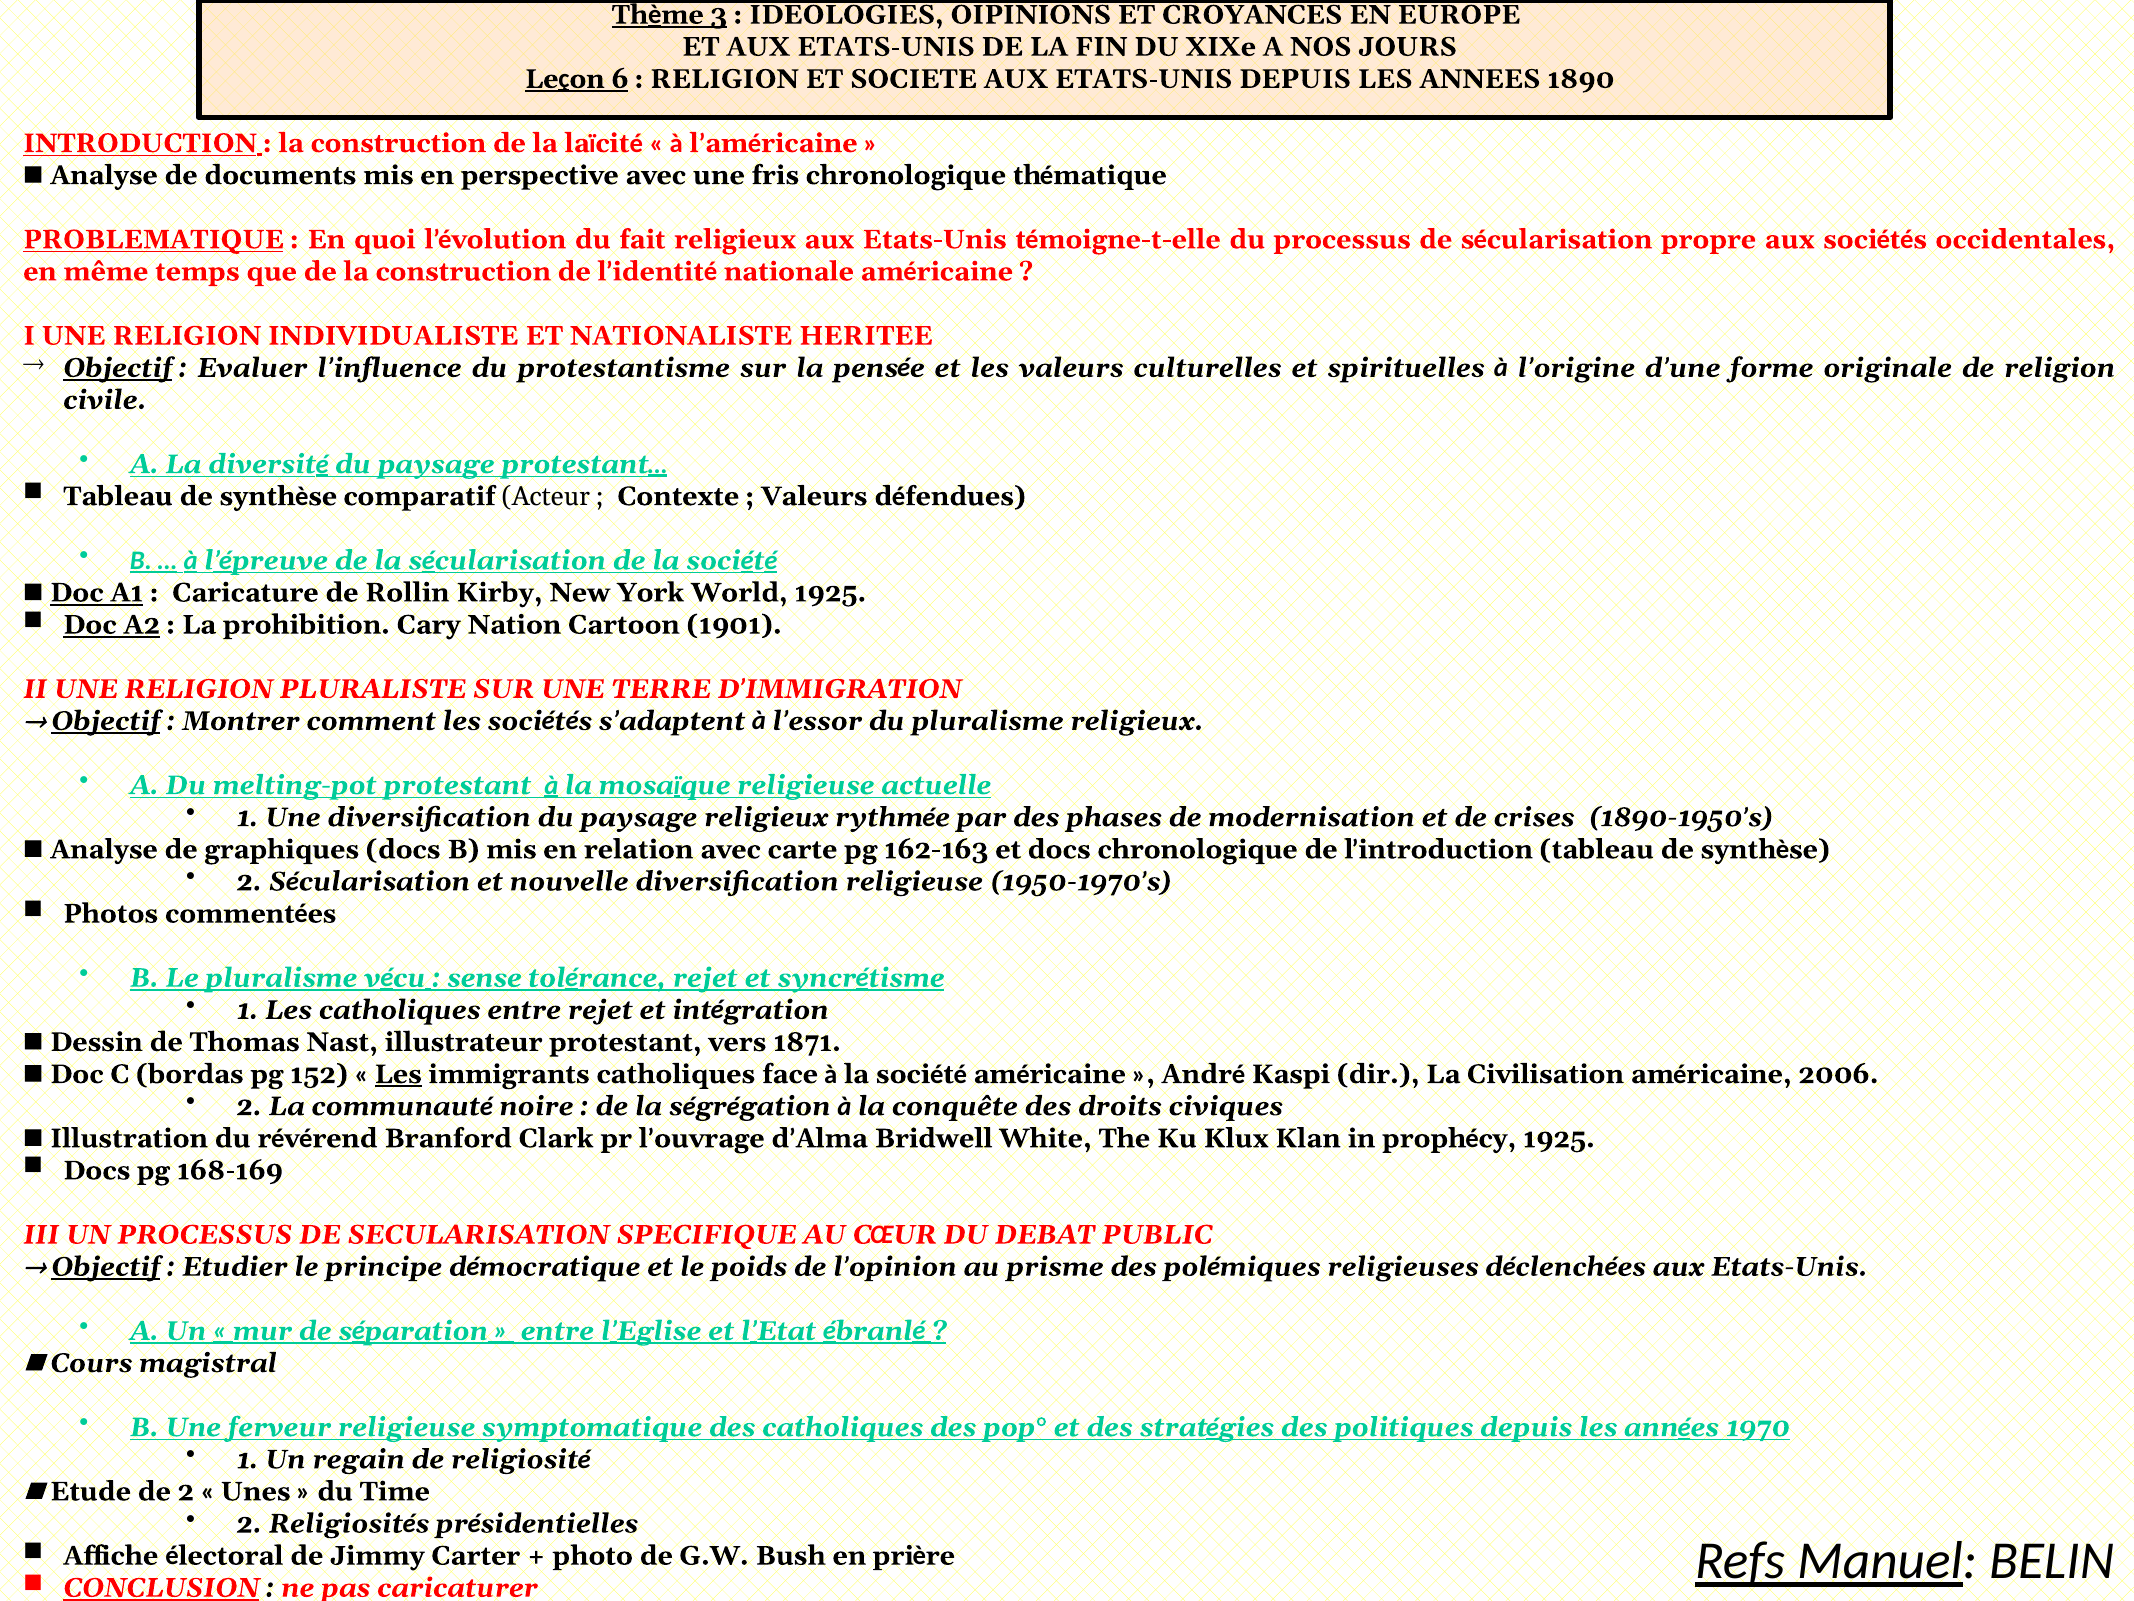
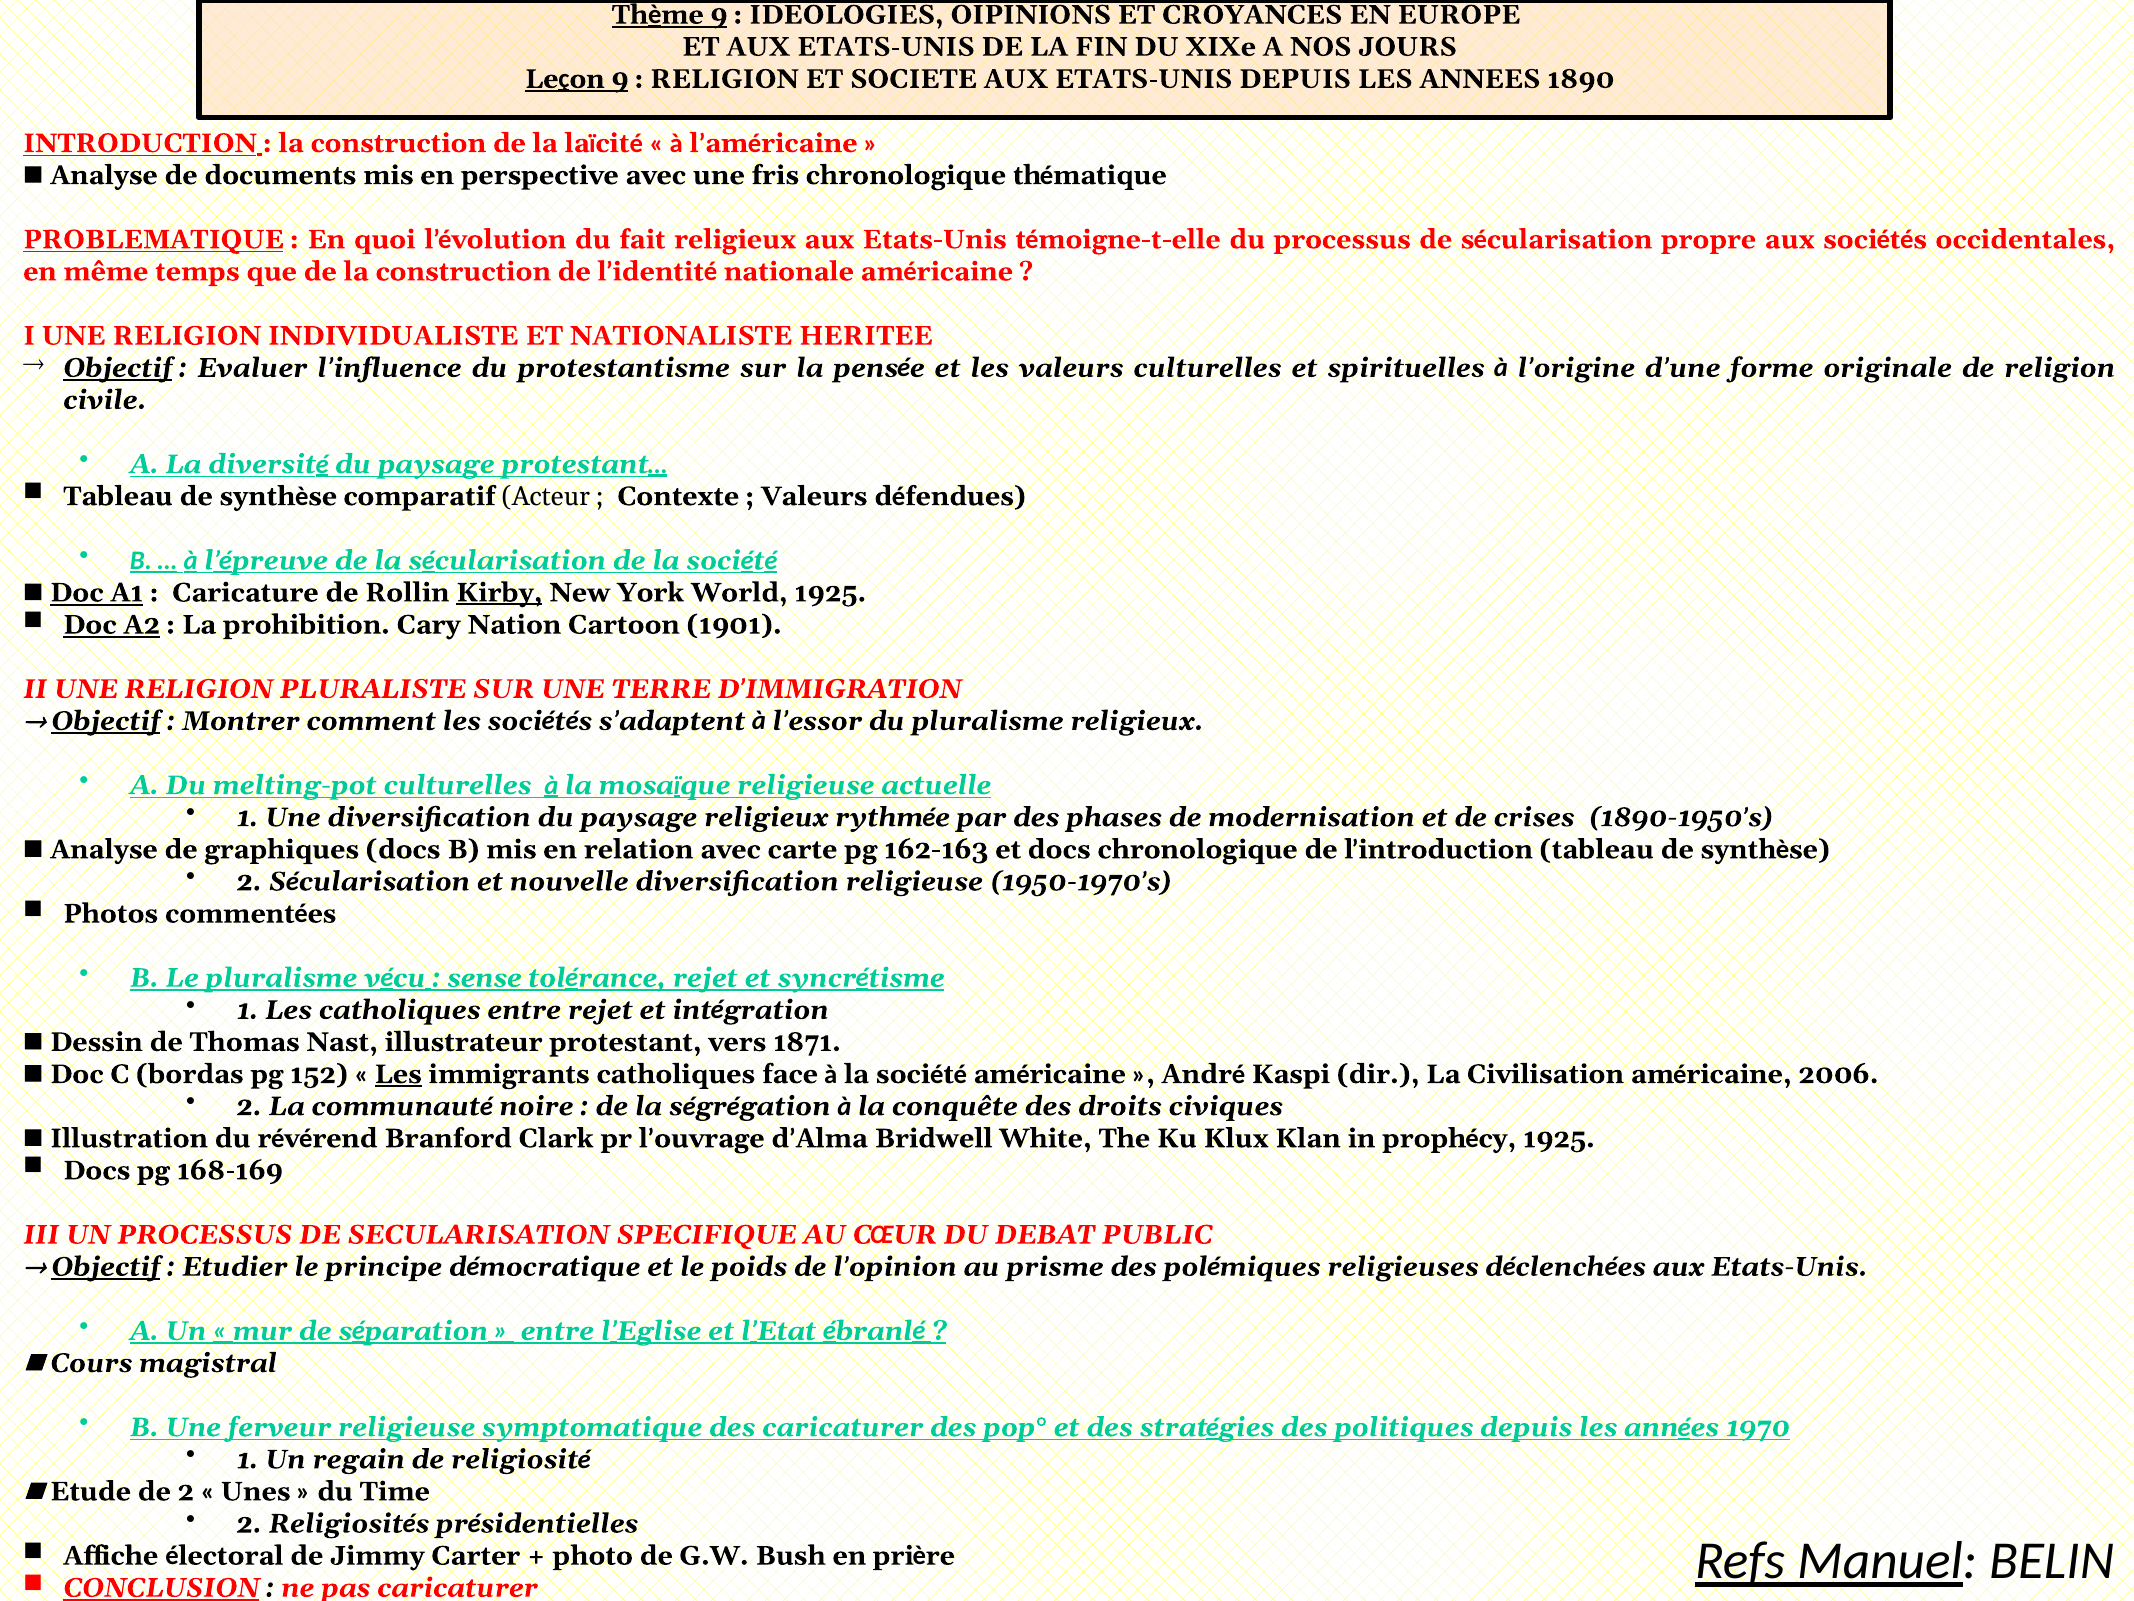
Thème 3: 3 -> 9
Leçon 6: 6 -> 9
Kirby underline: none -> present
melting-pot protestant: protestant -> culturelles
des catholiques: catholiques -> caricaturer
